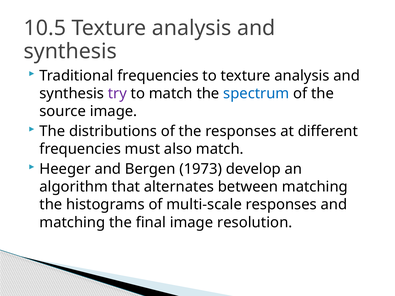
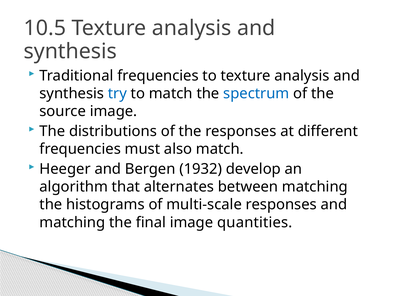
try colour: purple -> blue
1973: 1973 -> 1932
resolution: resolution -> quantities
